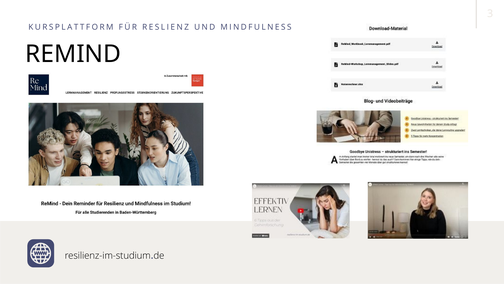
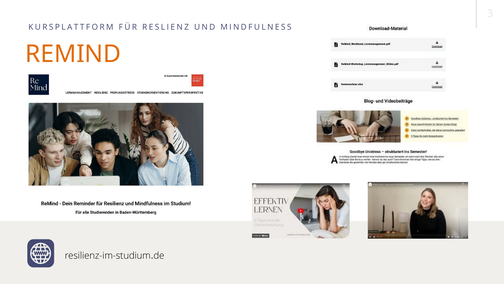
REMIND colour: black -> orange
